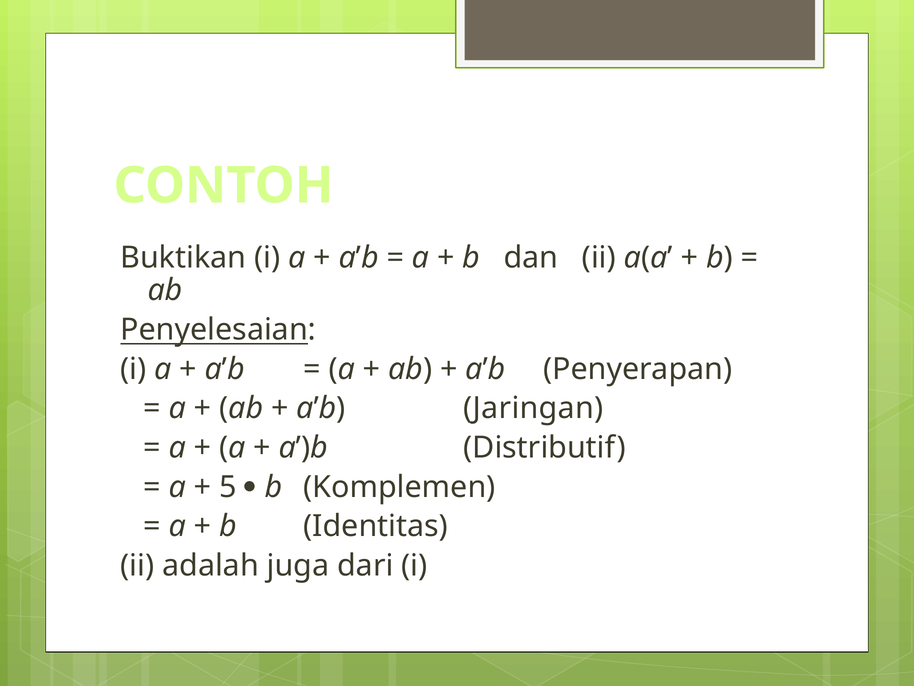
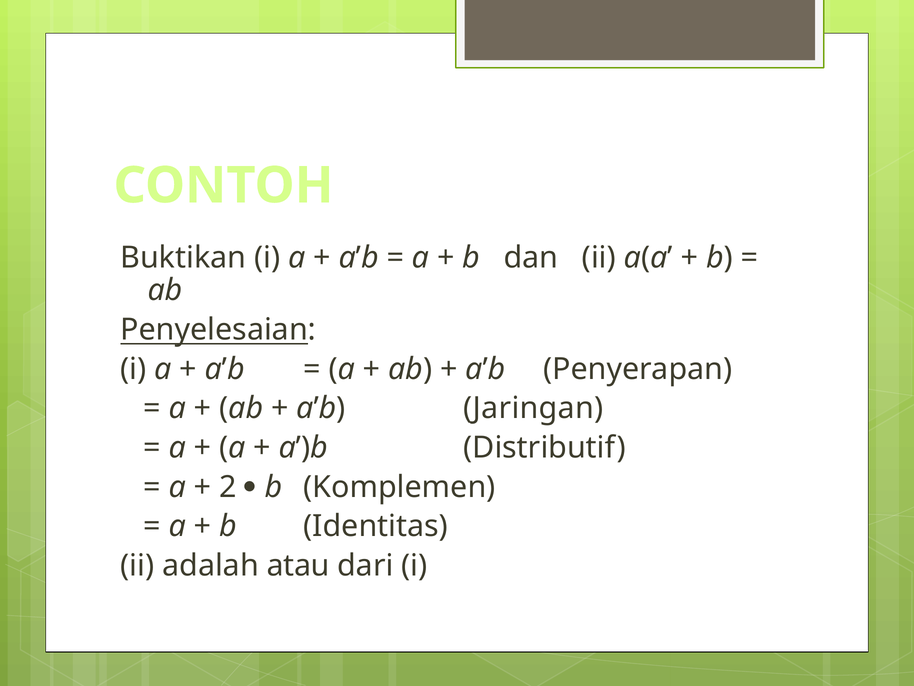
5: 5 -> 2
juga: juga -> atau
